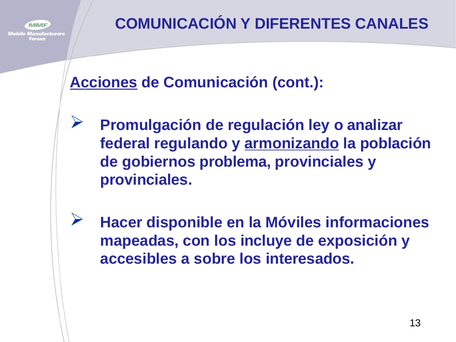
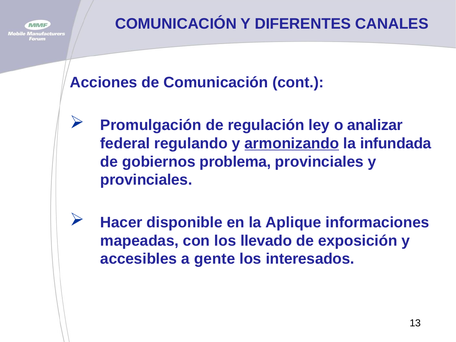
Acciones underline: present -> none
población: población -> infundada
Móviles: Móviles -> Aplique
incluye: incluye -> llevado
sobre: sobre -> gente
